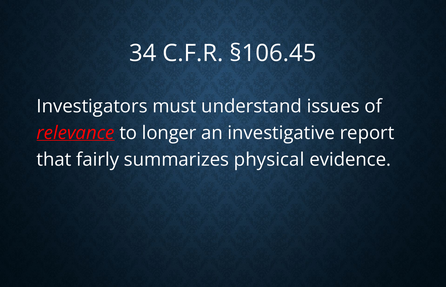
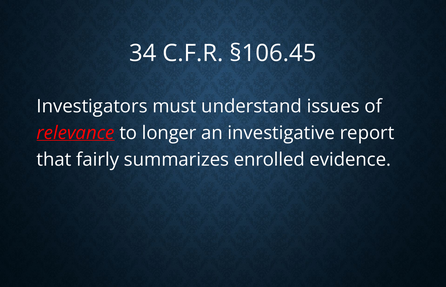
physical: physical -> enrolled
